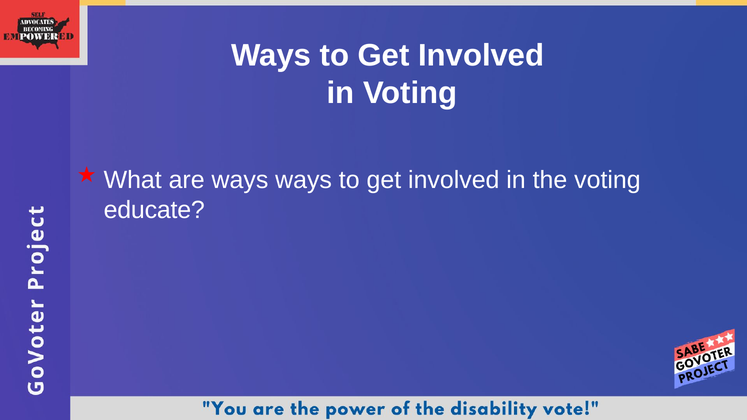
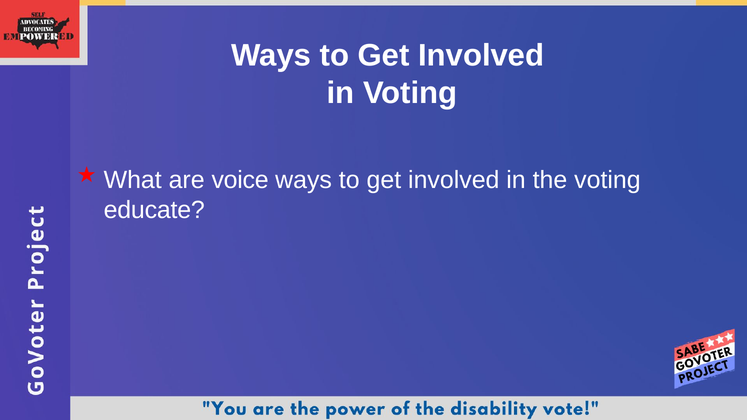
are ways: ways -> voice
